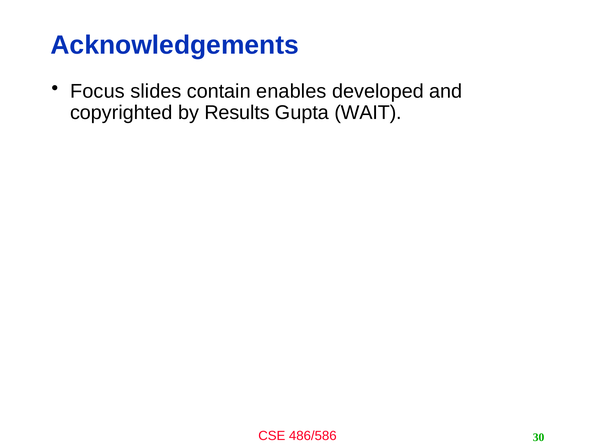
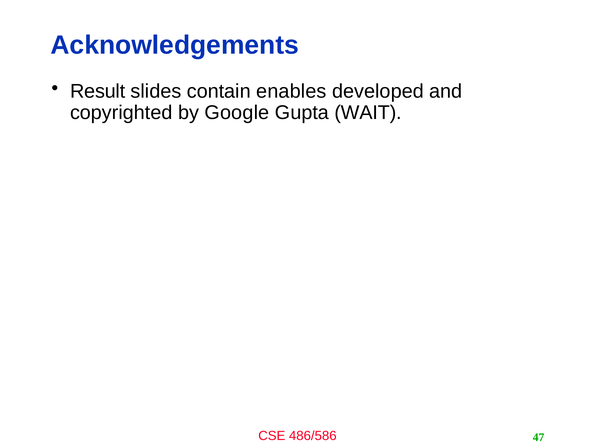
Focus: Focus -> Result
Results: Results -> Google
30: 30 -> 47
